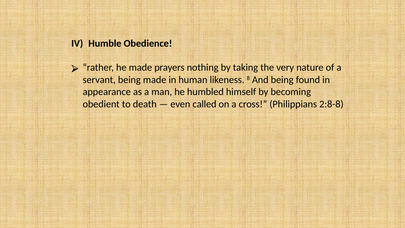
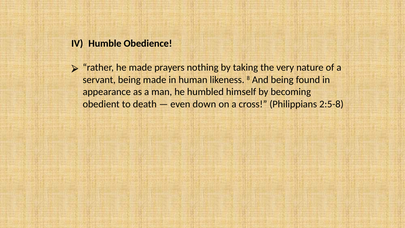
called: called -> down
2:8-8: 2:8-8 -> 2:5-8
